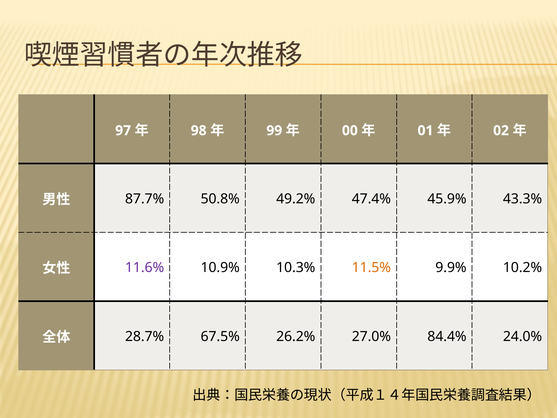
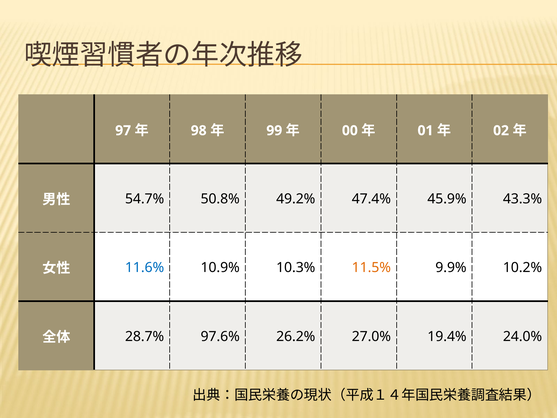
87.7%: 87.7% -> 54.7%
11.6% colour: purple -> blue
67.5%: 67.5% -> 97.6%
84.4%: 84.4% -> 19.4%
